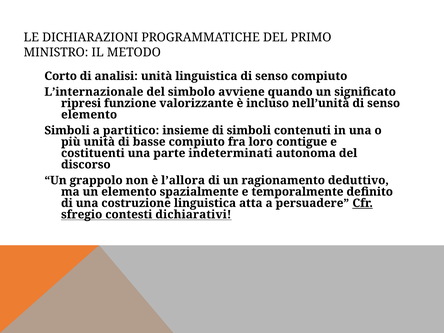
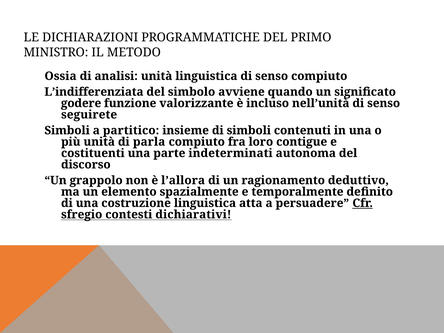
Corto: Corto -> Ossia
L’internazionale: L’internazionale -> L’indifferenziata
ripresi: ripresi -> godere
elemento at (89, 115): elemento -> seguirete
basse: basse -> parla
